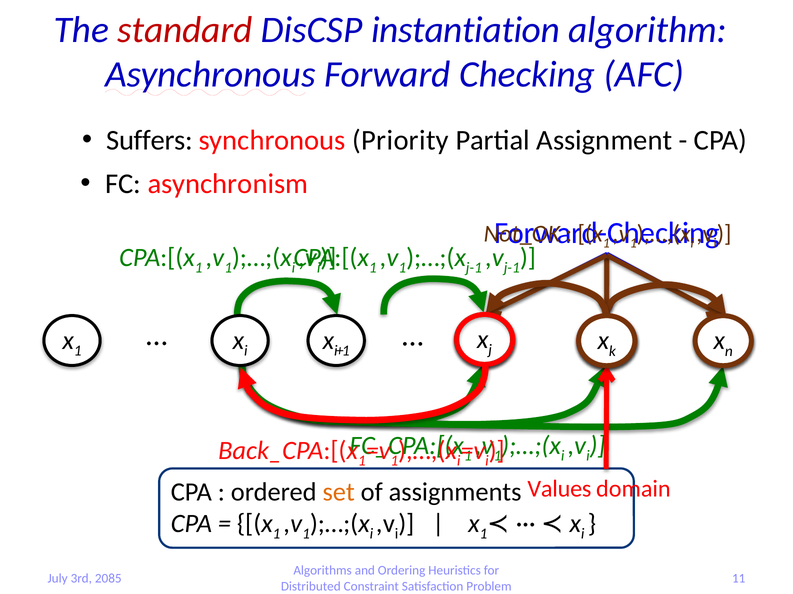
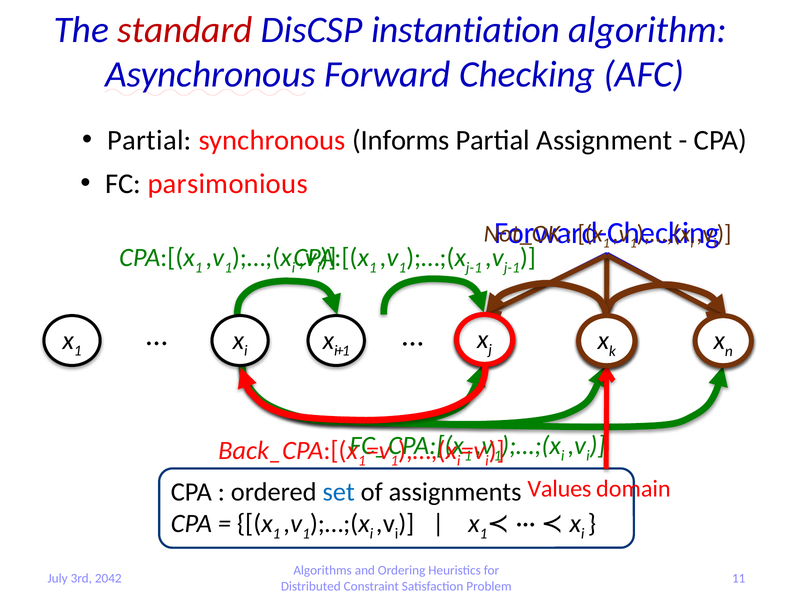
Suffers at (150, 140): Suffers -> Partial
Priority: Priority -> Informs
asynchronism: asynchronism -> parsimonious
set colour: orange -> blue
2085: 2085 -> 2042
